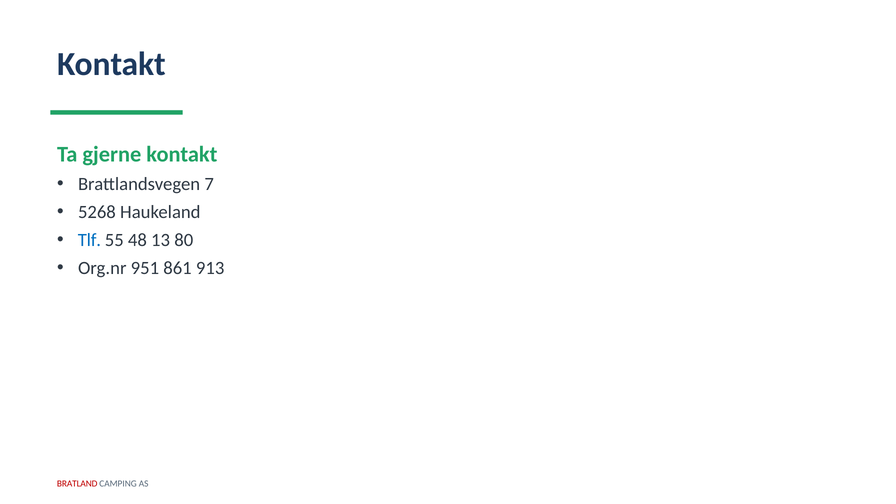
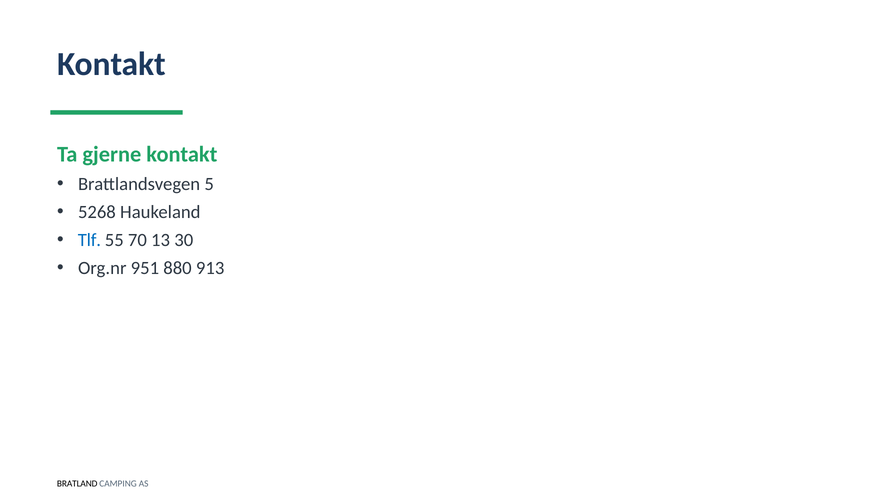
7: 7 -> 5
48: 48 -> 70
80: 80 -> 30
861: 861 -> 880
BRATLAND colour: red -> black
